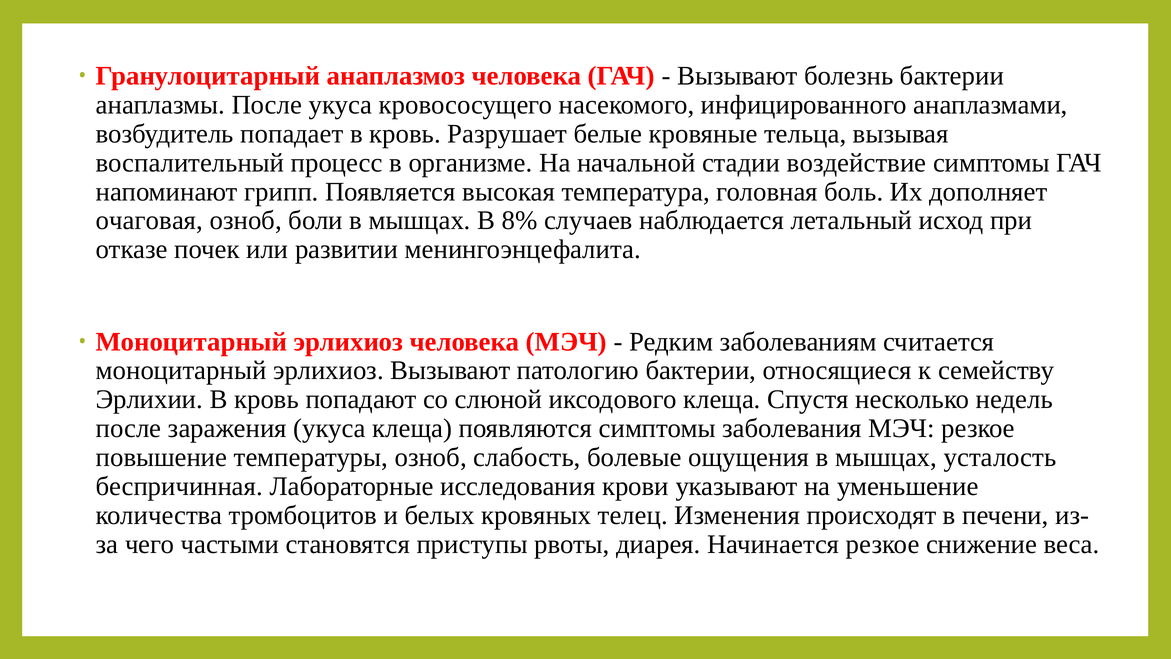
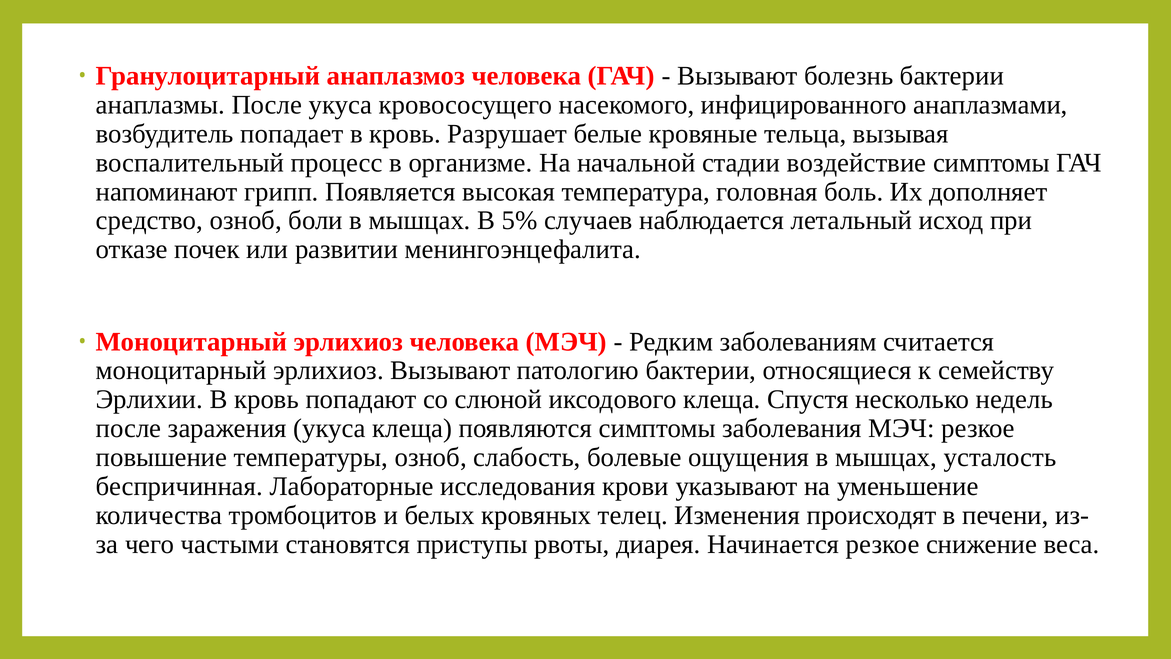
очаговая: очаговая -> средство
8%: 8% -> 5%
